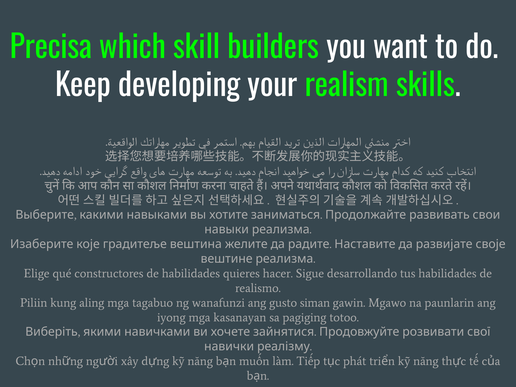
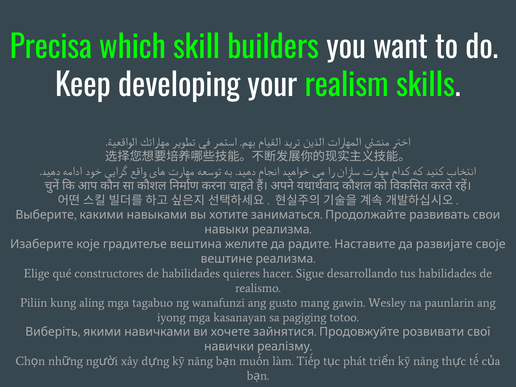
siman: siman -> mang
Mgawo: Mgawo -> Wesley
